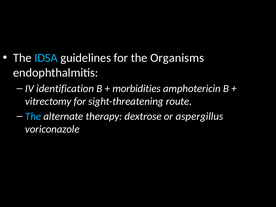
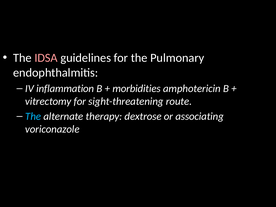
IDSA colour: light blue -> pink
Organisms: Organisms -> Pulmonary
identification: identification -> inflammation
aspergillus: aspergillus -> associating
